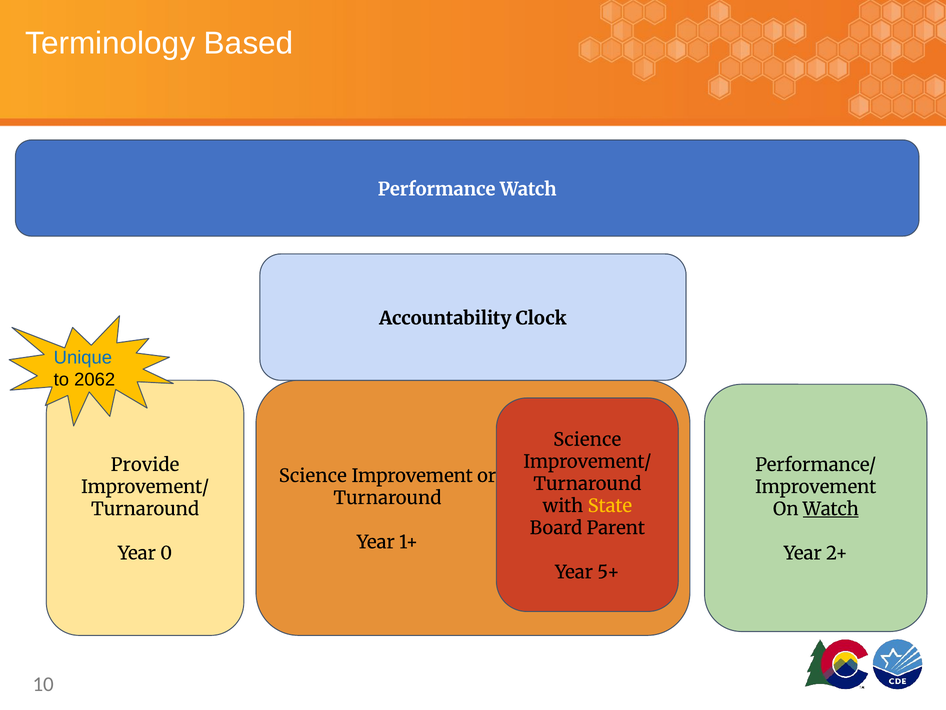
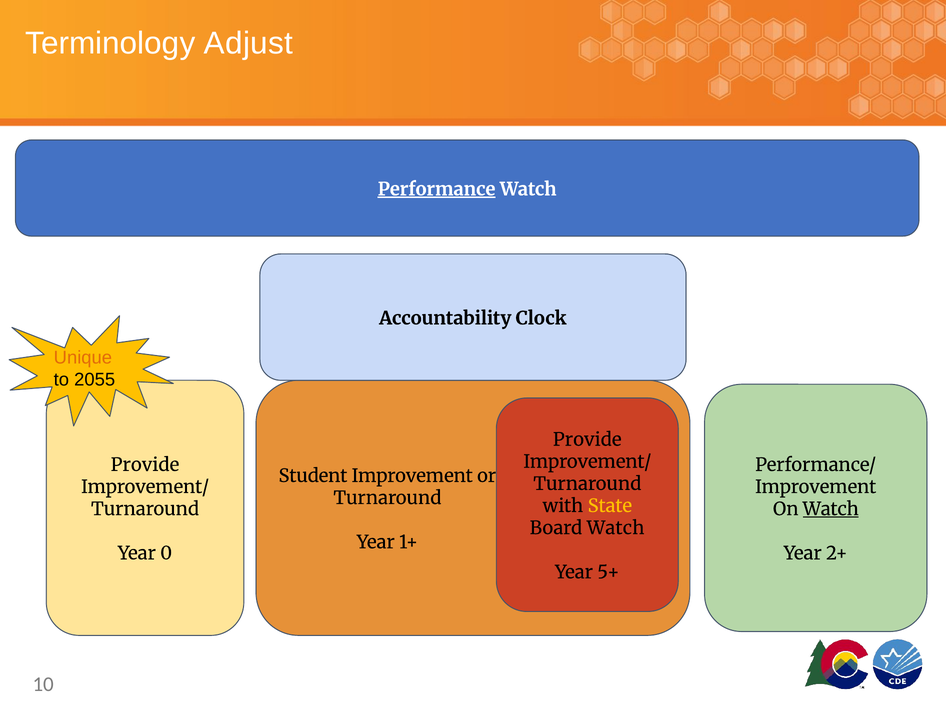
Based: Based -> Adjust
Performance underline: none -> present
Unique colour: blue -> orange
2062: 2062 -> 2055
Science at (587, 439): Science -> Provide
Science at (313, 476): Science -> Student
Board Parent: Parent -> Watch
